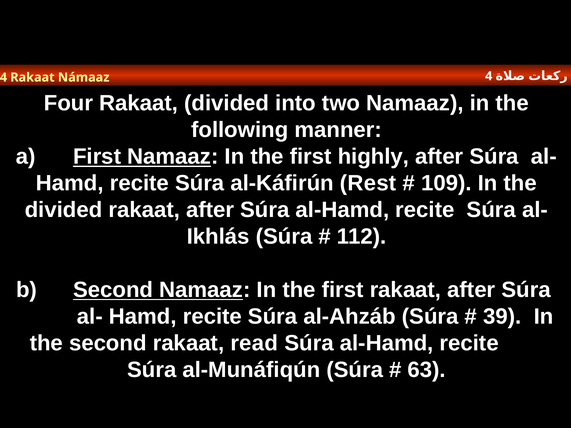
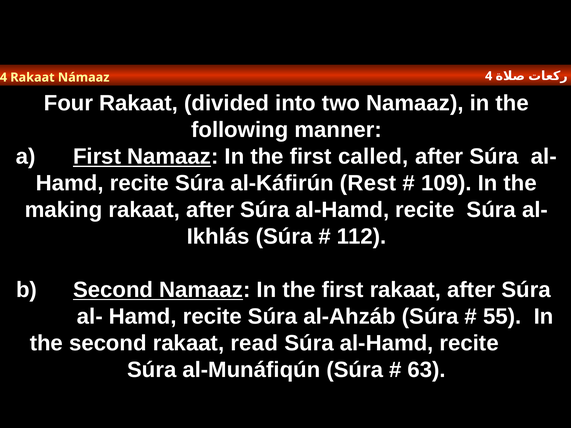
highly: highly -> called
divided at (64, 210): divided -> making
39: 39 -> 55
